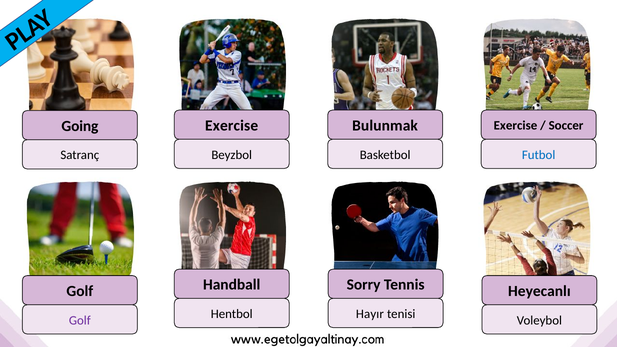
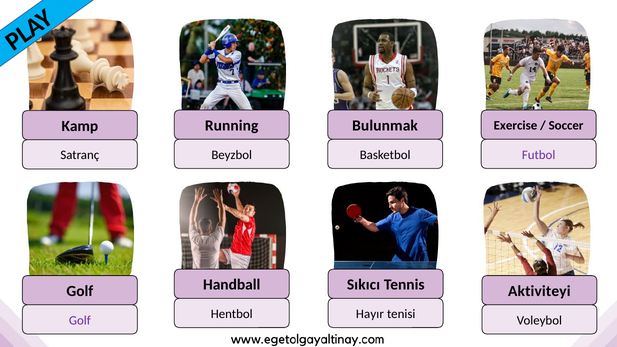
Exercise at (232, 126): Exercise -> Running
Going: Going -> Kamp
Futbol colour: blue -> purple
Sorry: Sorry -> Sıkıcı
Heyecanlı: Heyecanlı -> Aktiviteyi
